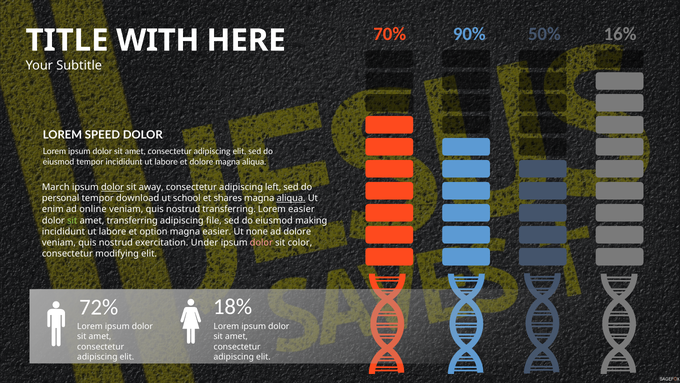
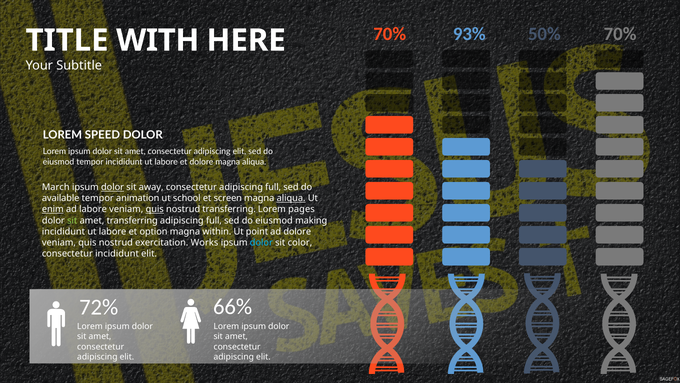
90%: 90% -> 93%
50% 16%: 16% -> 70%
consectetur adipiscing left: left -> full
personal: personal -> available
download: download -> animation
shares: shares -> screen
enim underline: none -> present
ad online: online -> labore
quis at (155, 209) underline: none -> present
Lorem easier: easier -> pages
file at (214, 220): file -> full
magna easier: easier -> within
none: none -> point
Under: Under -> Works
dolor at (261, 242) colour: pink -> light blue
consectetur modifying: modifying -> incididunt
18%: 18% -> 66%
